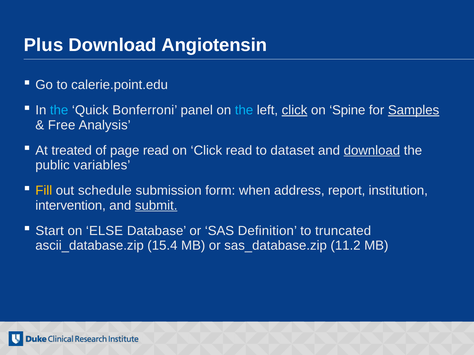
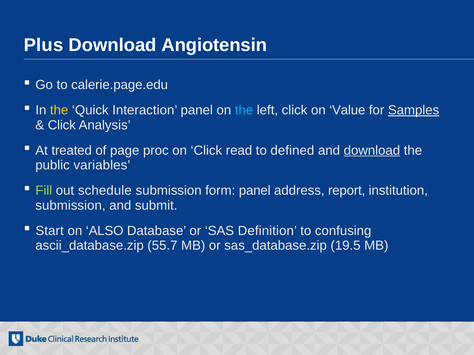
calerie.point.edu: calerie.point.edu -> calerie.page.edu
the at (59, 110) colour: light blue -> yellow
Bonferroni: Bonferroni -> Interaction
click at (295, 110) underline: present -> none
Spine: Spine -> Value
Free at (62, 125): Free -> Click
page read: read -> proc
dataset: dataset -> defined
Fill colour: yellow -> light green
form when: when -> panel
intervention at (71, 206): intervention -> submission
submit underline: present -> none
ELSE: ELSE -> ALSO
truncated: truncated -> confusing
15.4: 15.4 -> 55.7
11.2: 11.2 -> 19.5
